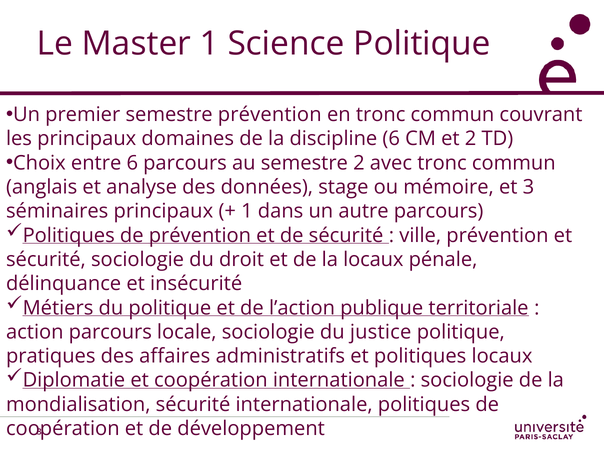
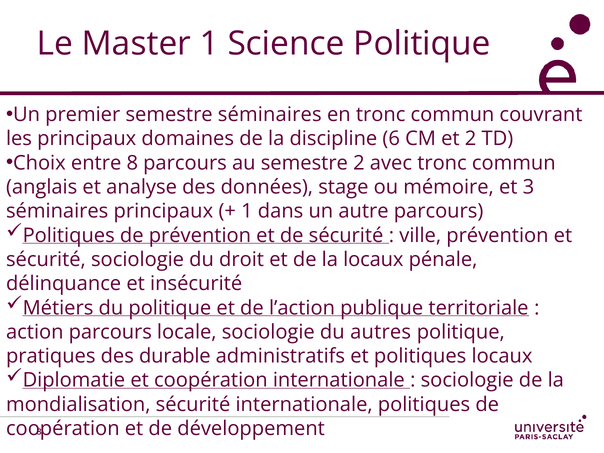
semestre prévention: prévention -> séminaires
entre 6: 6 -> 8
justice: justice -> autres
affaires: affaires -> durable
